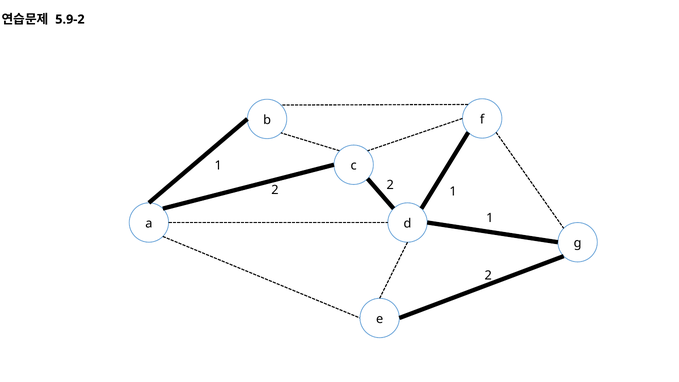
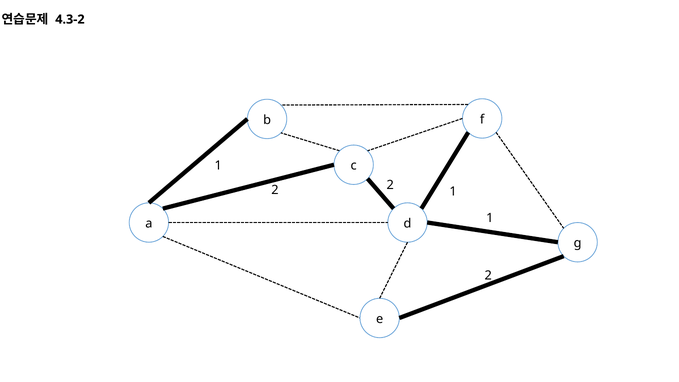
5.9-2: 5.9-2 -> 4.3-2
